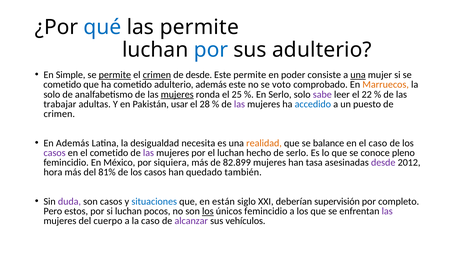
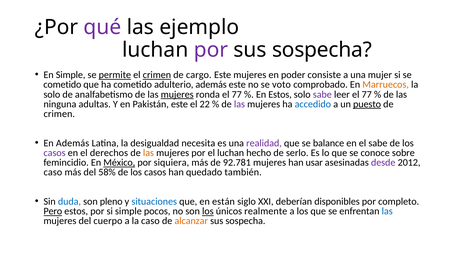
qué colour: blue -> purple
las permite: permite -> ejemplo
por at (211, 50) colour: blue -> purple
adulterio at (322, 50): adulterio -> sospecha
de desde: desde -> cargo
Este permite: permite -> mujeres
una at (358, 75) underline: present -> none
ronda el 25: 25 -> 77
En Serlo: Serlo -> Estos
leer el 22: 22 -> 77
trabajar: trabajar -> ninguna
Pakistán usar: usar -> este
28: 28 -> 22
puesto underline: none -> present
realidad colour: orange -> purple
el caso: caso -> sabe
el cometido: cometido -> derechos
las at (148, 153) colour: purple -> orange
pleno: pleno -> sobre
México underline: none -> present
82.899: 82.899 -> 92.781
tasa: tasa -> usar
hora at (53, 172): hora -> caso
81%: 81% -> 58%
duda colour: purple -> blue
son casos: casos -> pleno
supervisión: supervisión -> disponibles
Pero underline: none -> present
si luchan: luchan -> simple
únicos femincidio: femincidio -> realmente
las at (387, 211) colour: purple -> blue
alcanzar colour: purple -> orange
vehículos at (245, 221): vehículos -> sospecha
